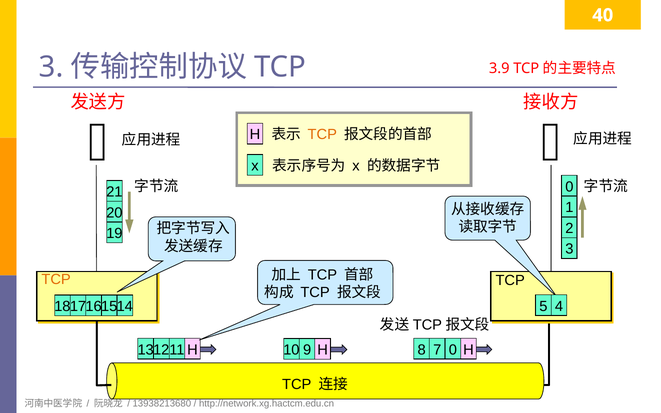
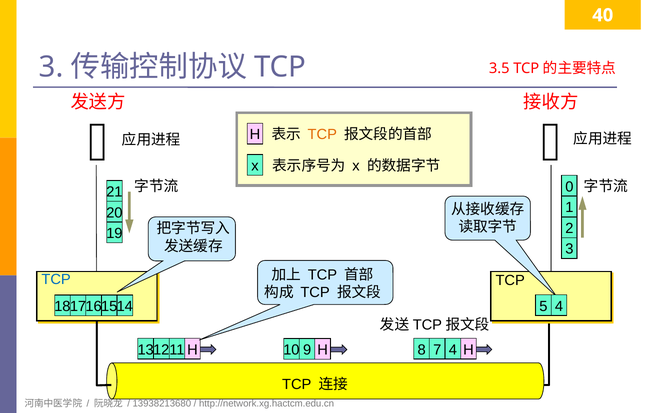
3.9: 3.9 -> 3.5
TCP at (56, 280) colour: orange -> blue
7 0: 0 -> 4
